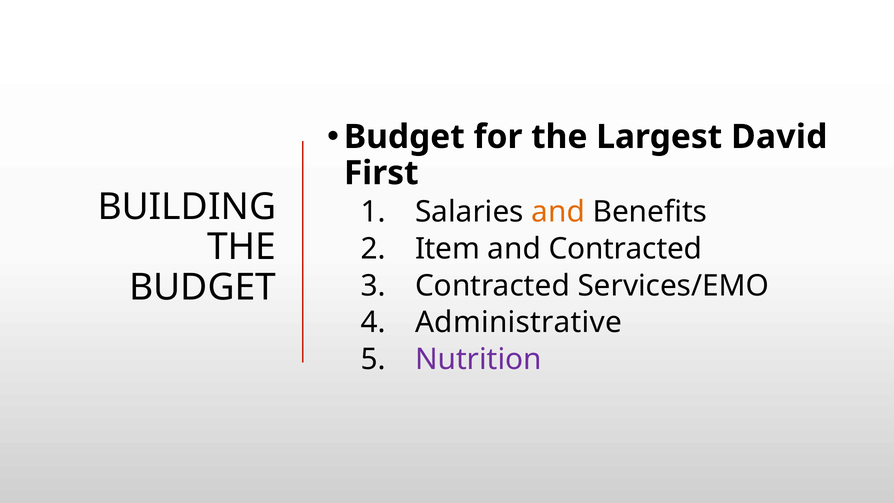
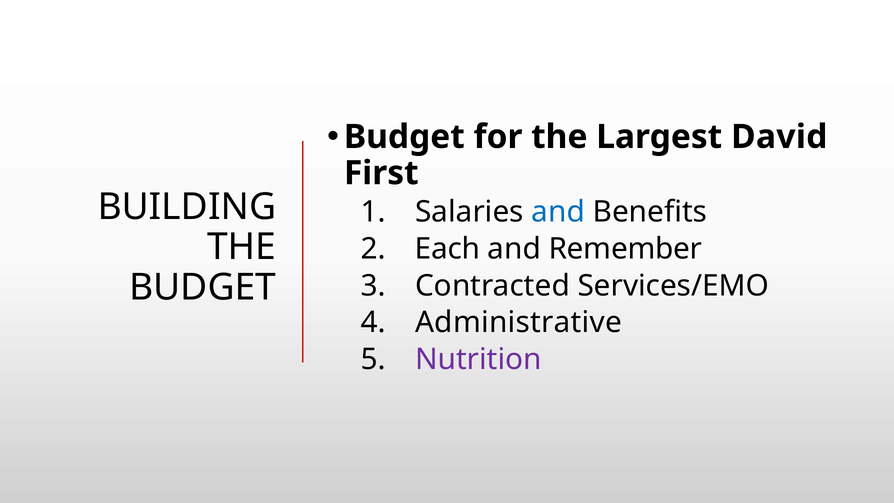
and at (558, 212) colour: orange -> blue
Item: Item -> Each
and Contracted: Contracted -> Remember
